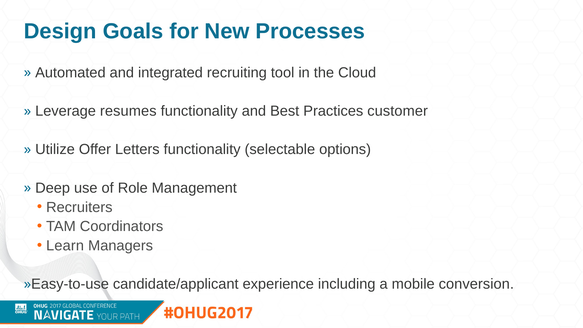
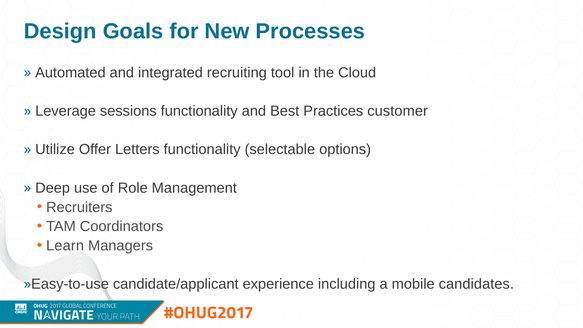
resumes: resumes -> sessions
conversion: conversion -> candidates
